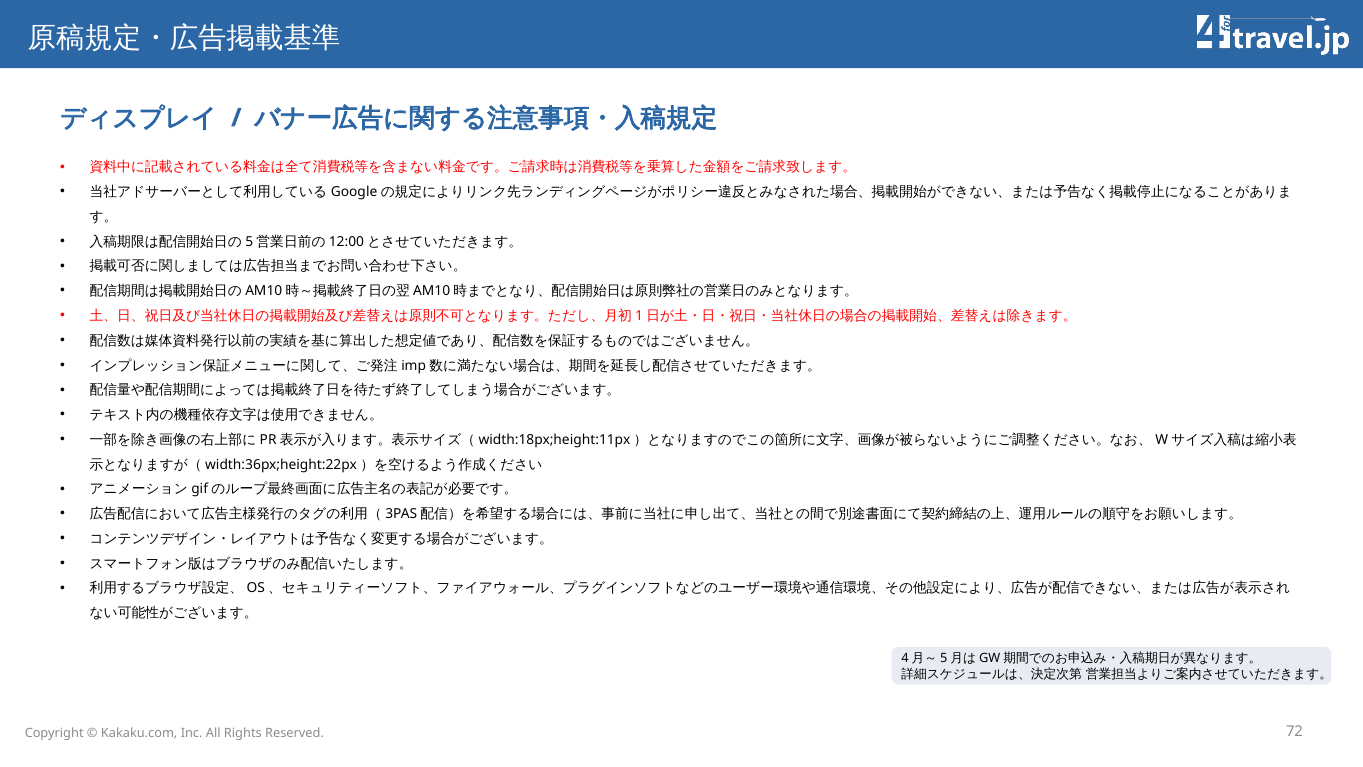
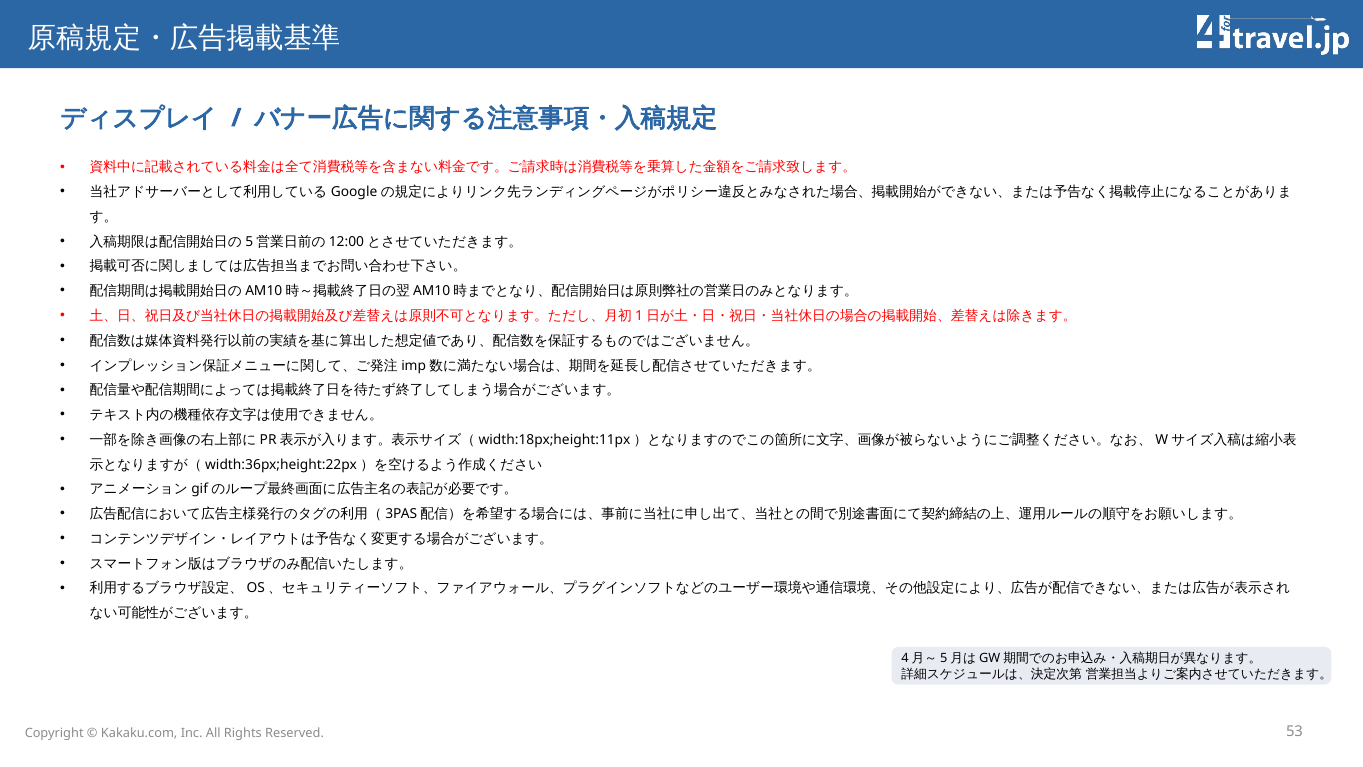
72: 72 -> 53
